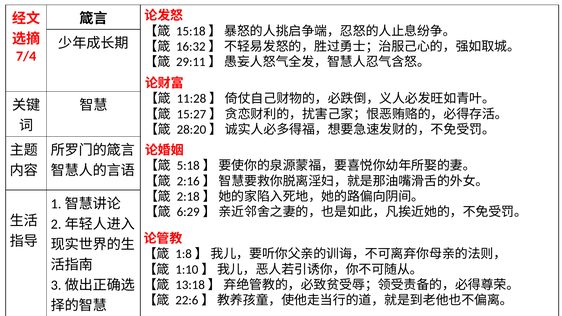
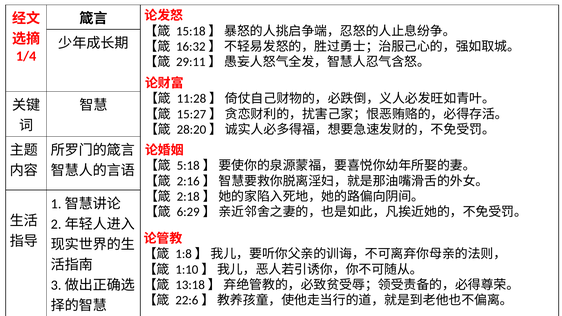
7/4: 7/4 -> 1/4
